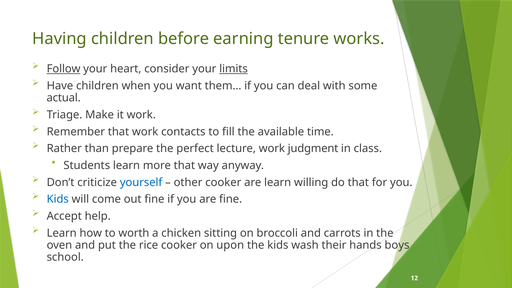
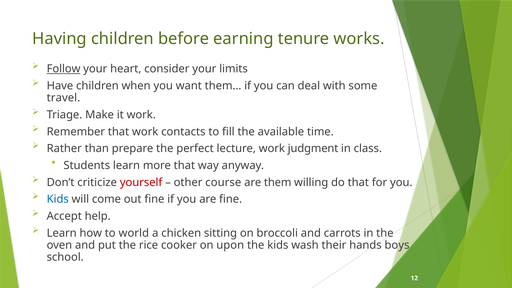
limits underline: present -> none
actual: actual -> travel
yourself colour: blue -> red
other cooker: cooker -> course
are learn: learn -> them
worth: worth -> world
